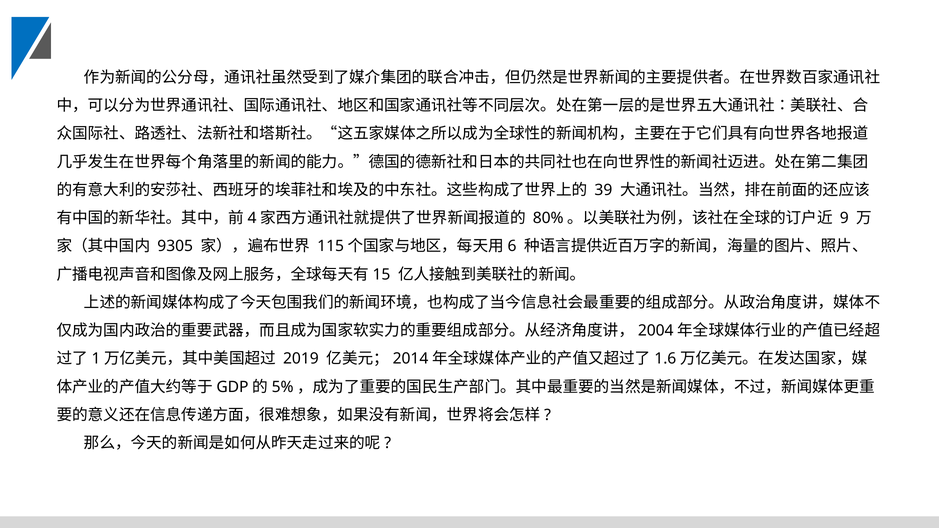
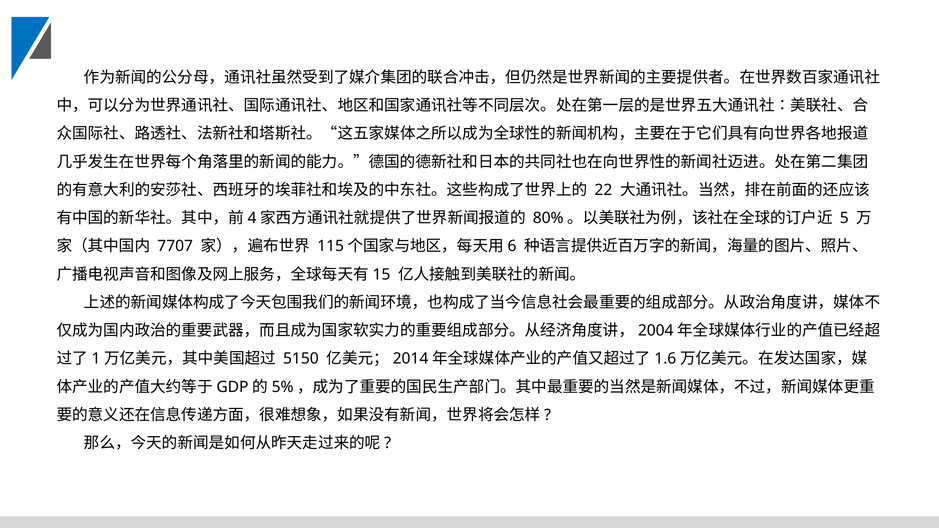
39: 39 -> 22
9: 9 -> 5
9305: 9305 -> 7707
2019: 2019 -> 5150
